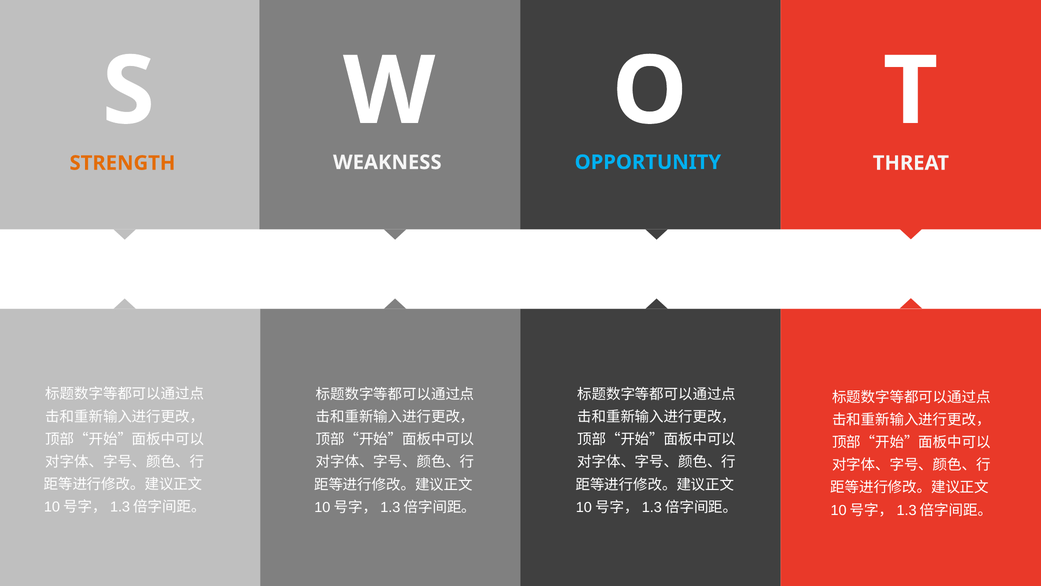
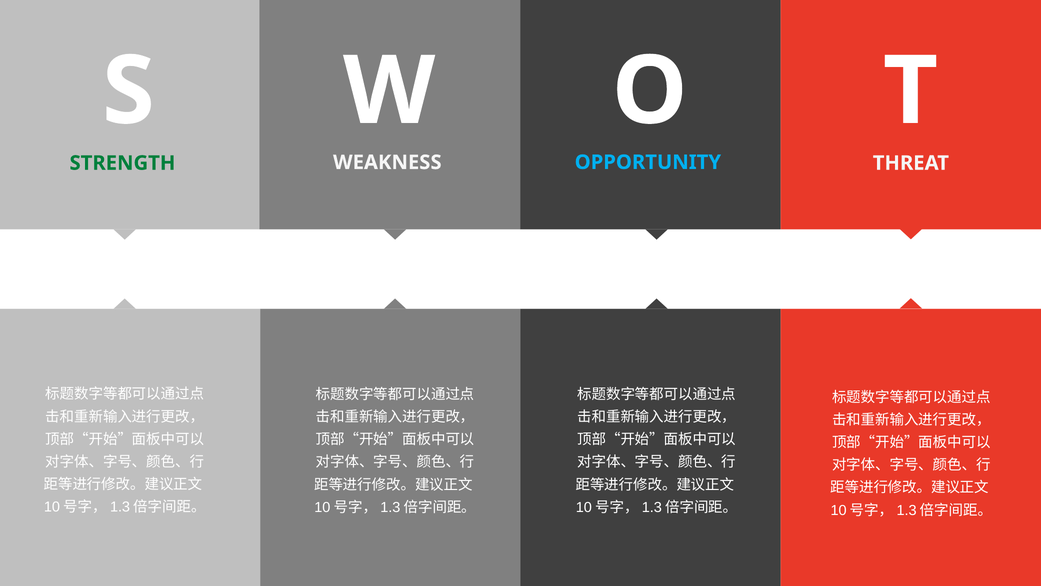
STRENGTH colour: orange -> green
